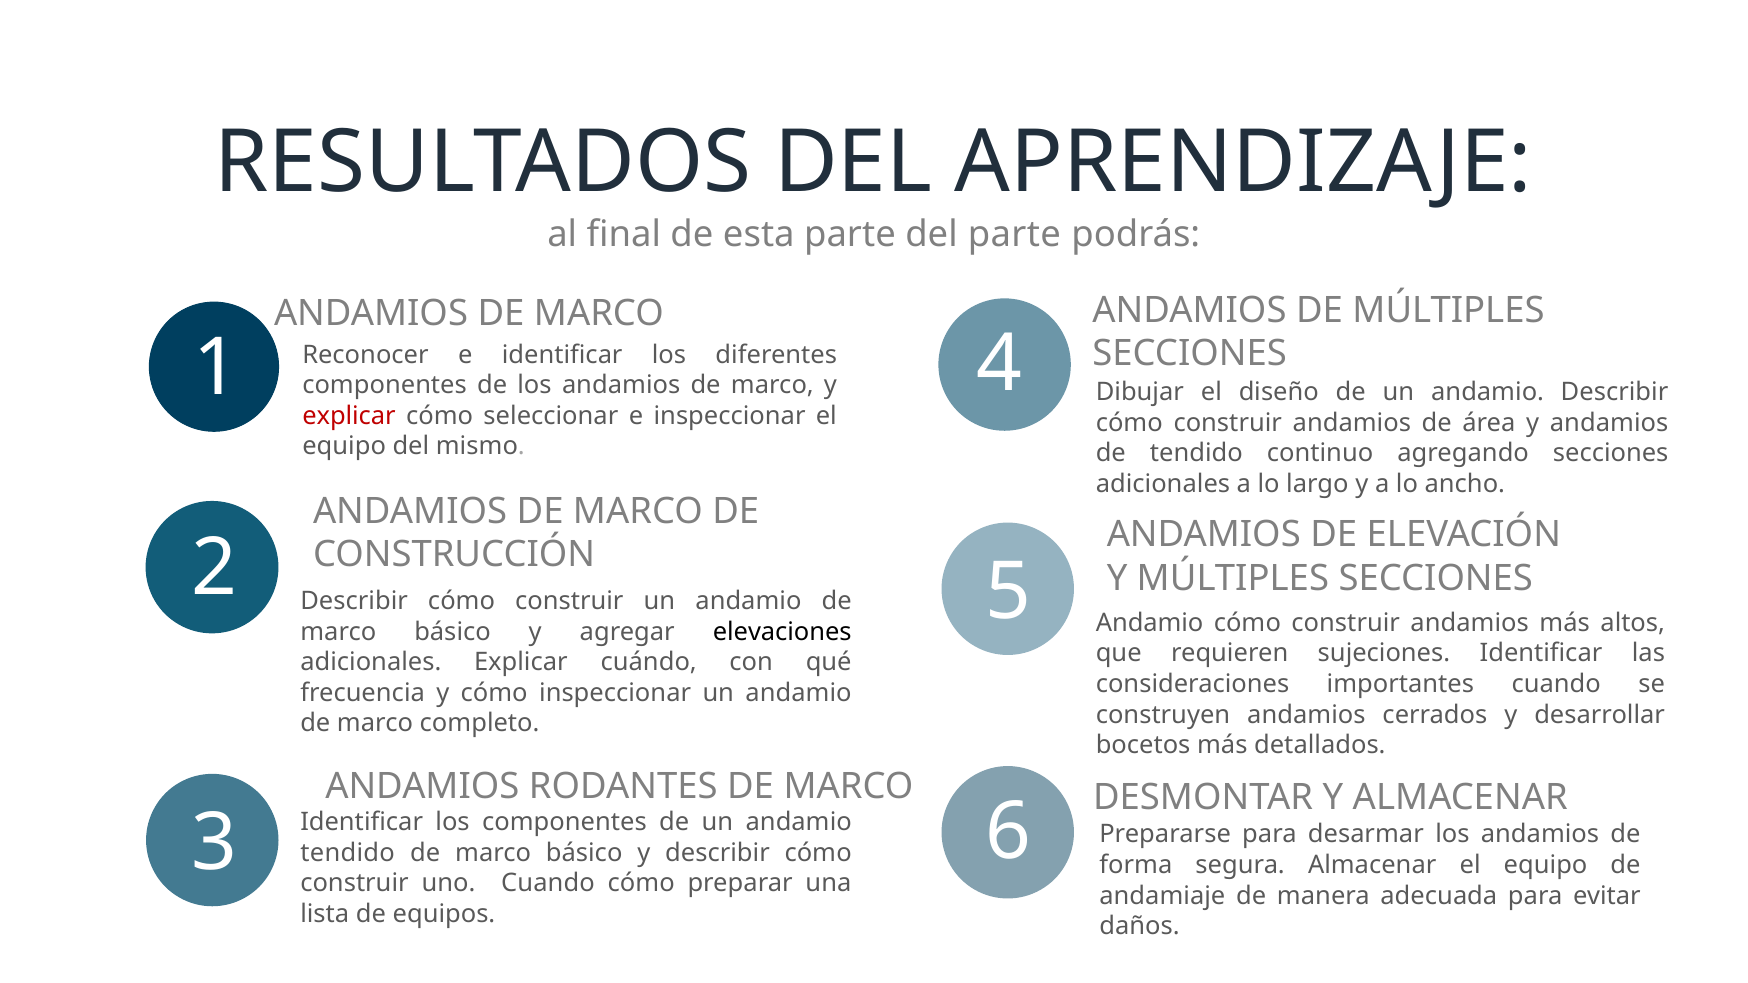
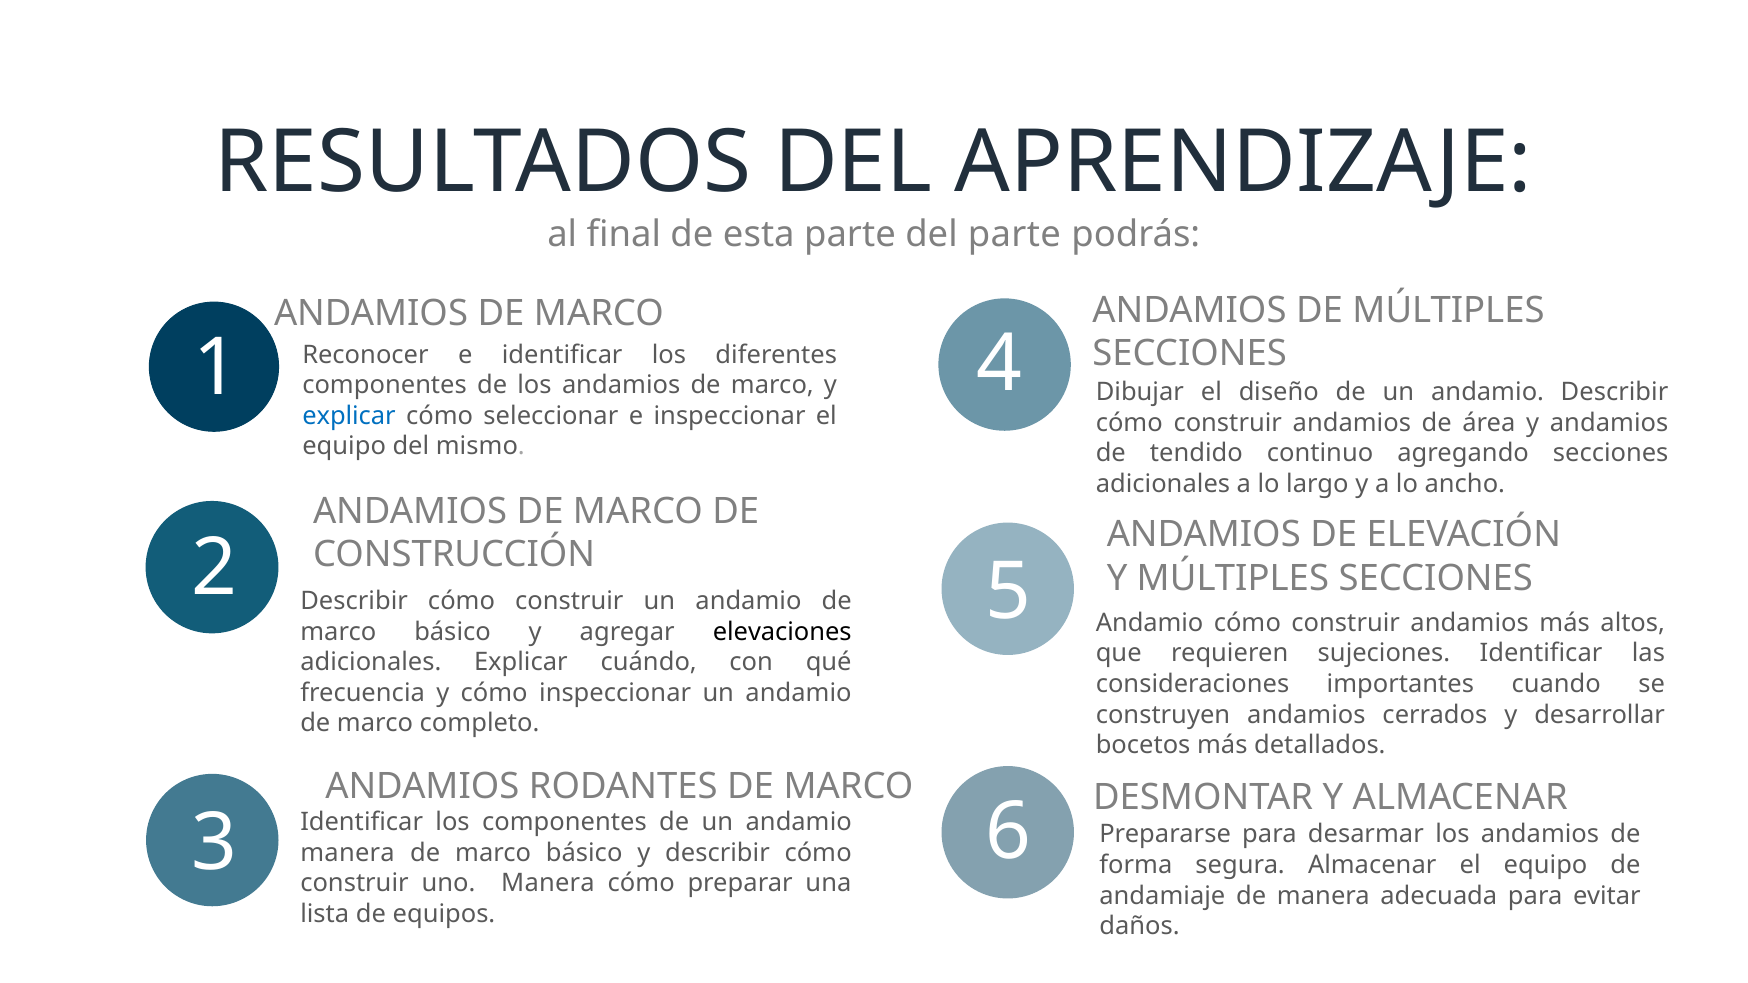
explicar at (349, 416) colour: red -> blue
tendido at (348, 853): tendido -> manera
uno Cuando: Cuando -> Manera
